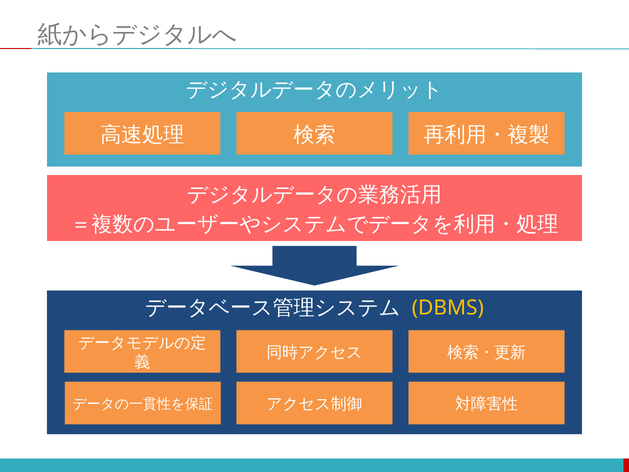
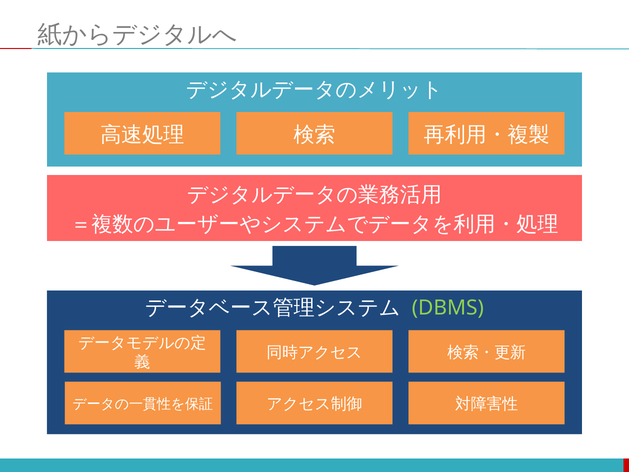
DBMS colour: yellow -> light green
